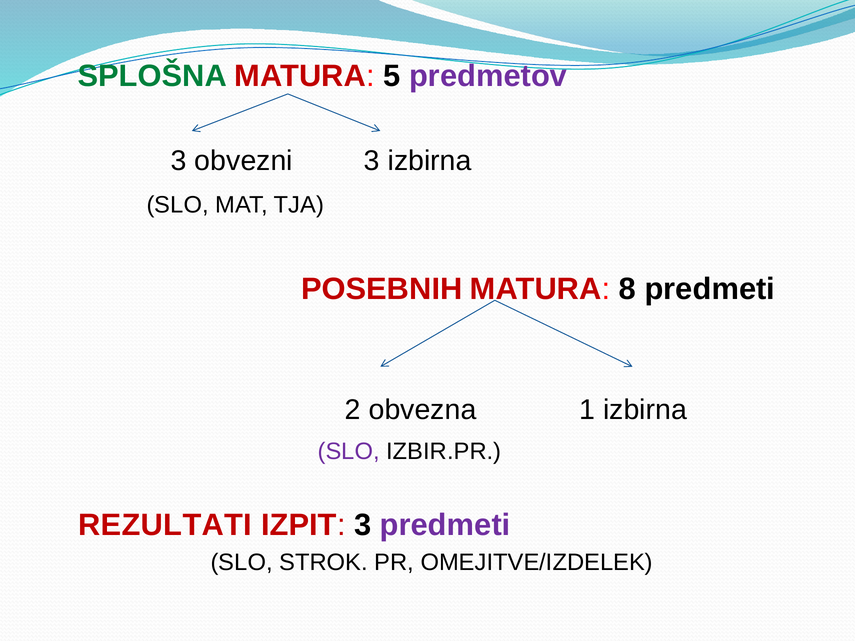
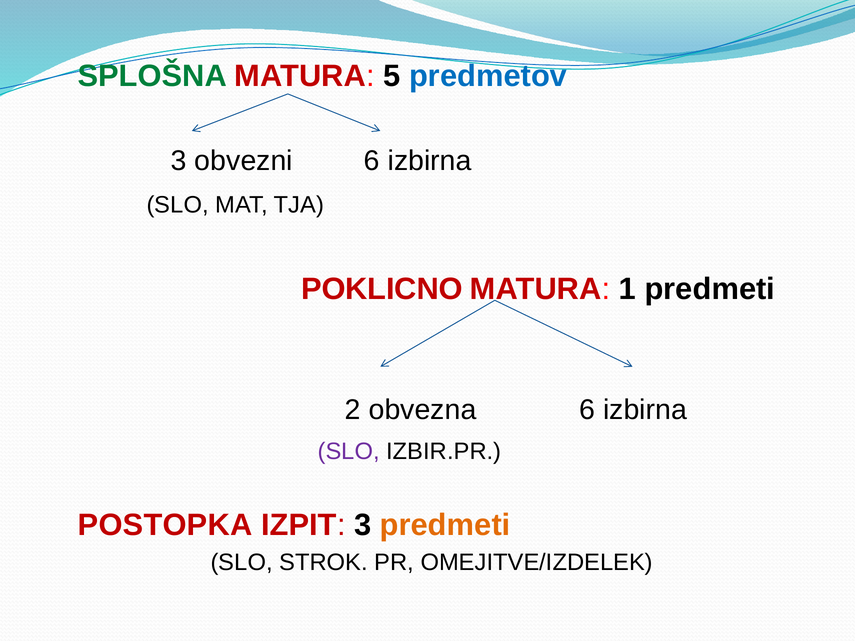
predmetov colour: purple -> blue
obvezni 3: 3 -> 6
POSEBNIH: POSEBNIH -> POKLICNO
8: 8 -> 1
obvezna 1: 1 -> 6
REZULTATI: REZULTATI -> POSTOPKA
predmeti at (445, 525) colour: purple -> orange
